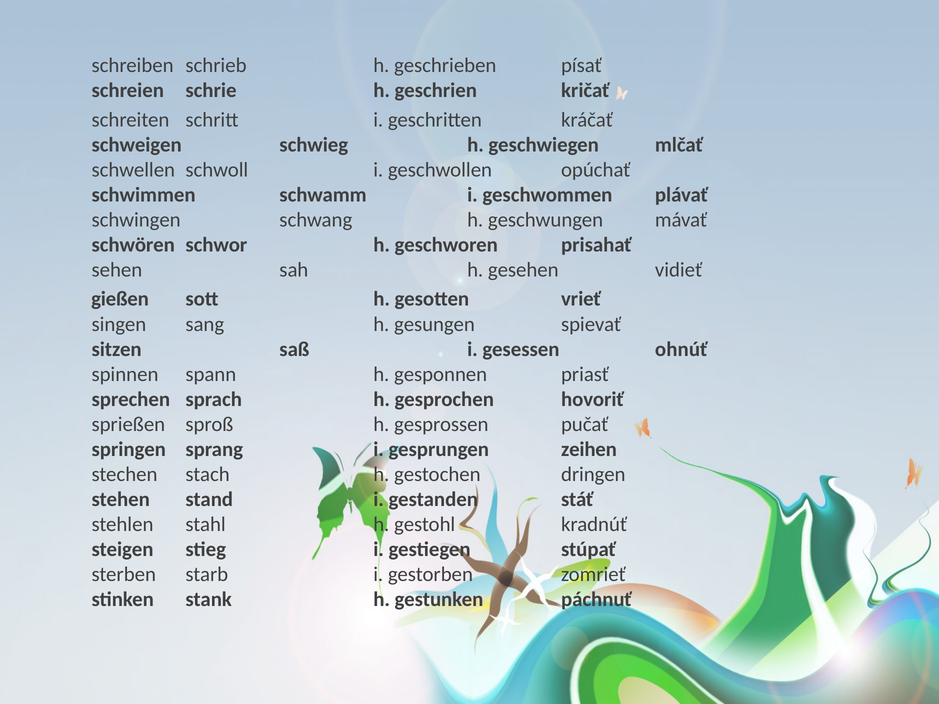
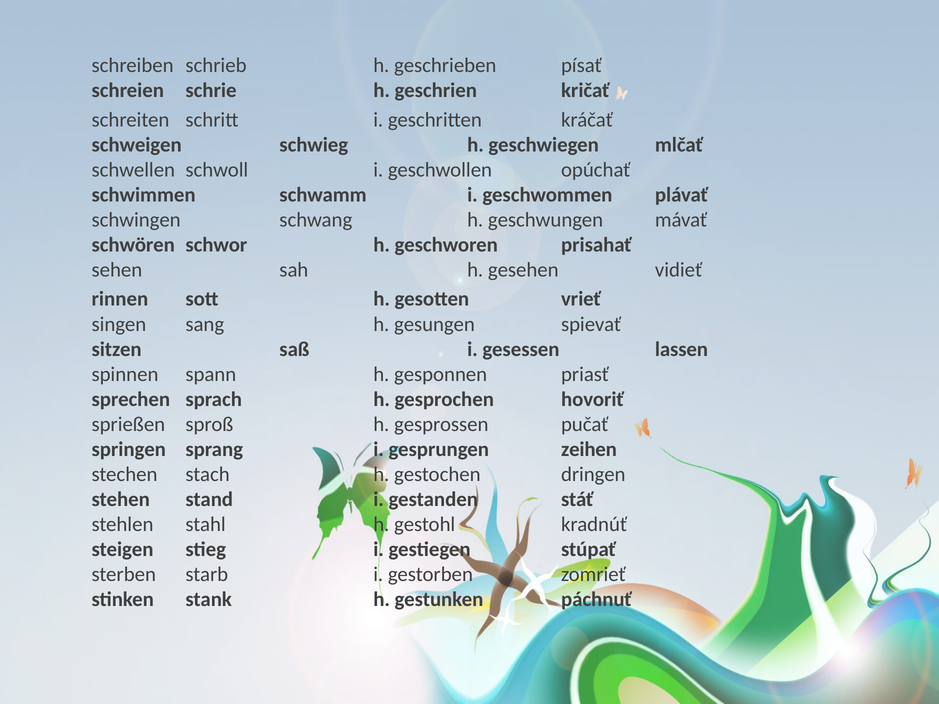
gießen: gießen -> rinnen
ohnúť: ohnúť -> lassen
